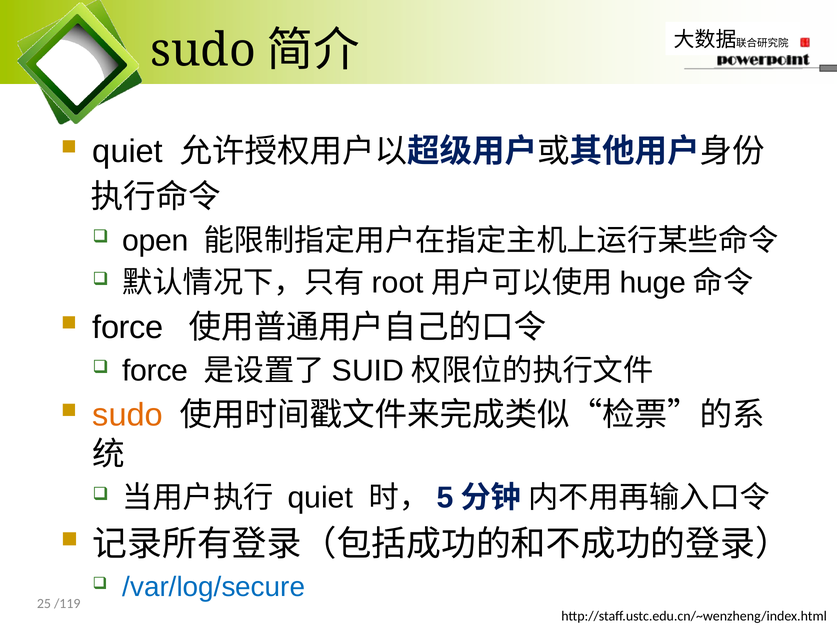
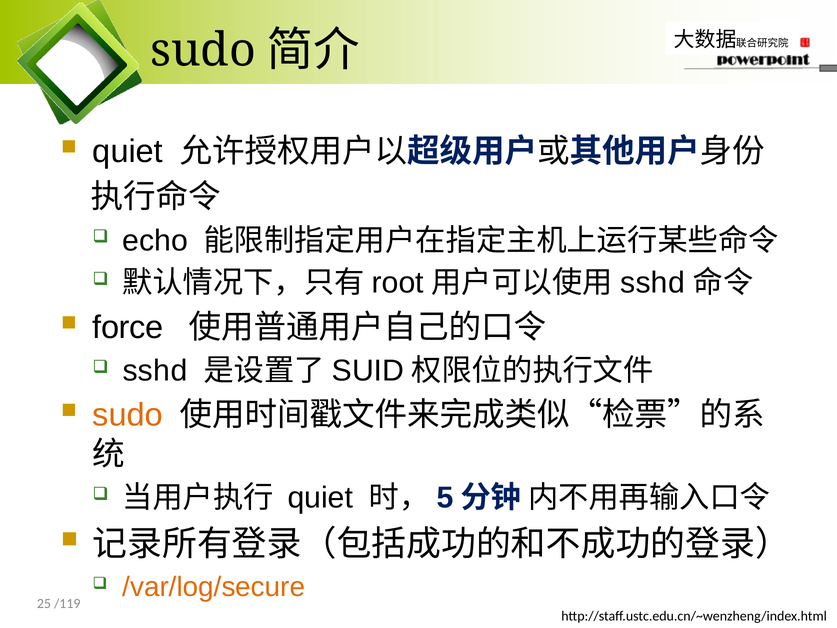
open: open -> echo
huge at (653, 283): huge -> sshd
force at (155, 371): force -> sshd
/var/log/secure colour: blue -> orange
